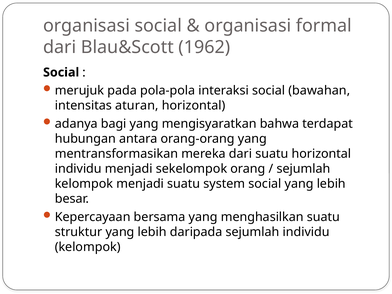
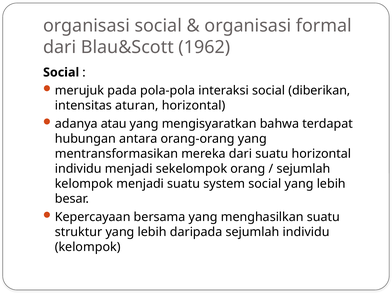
bawahan: bawahan -> diberikan
bagi: bagi -> atau
